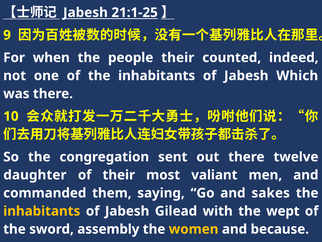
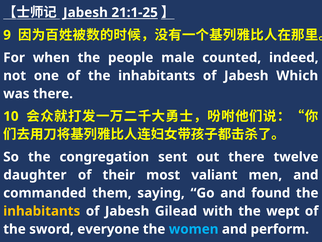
people their: their -> male
sakes: sakes -> found
assembly: assembly -> everyone
women colour: yellow -> light blue
because: because -> perform
